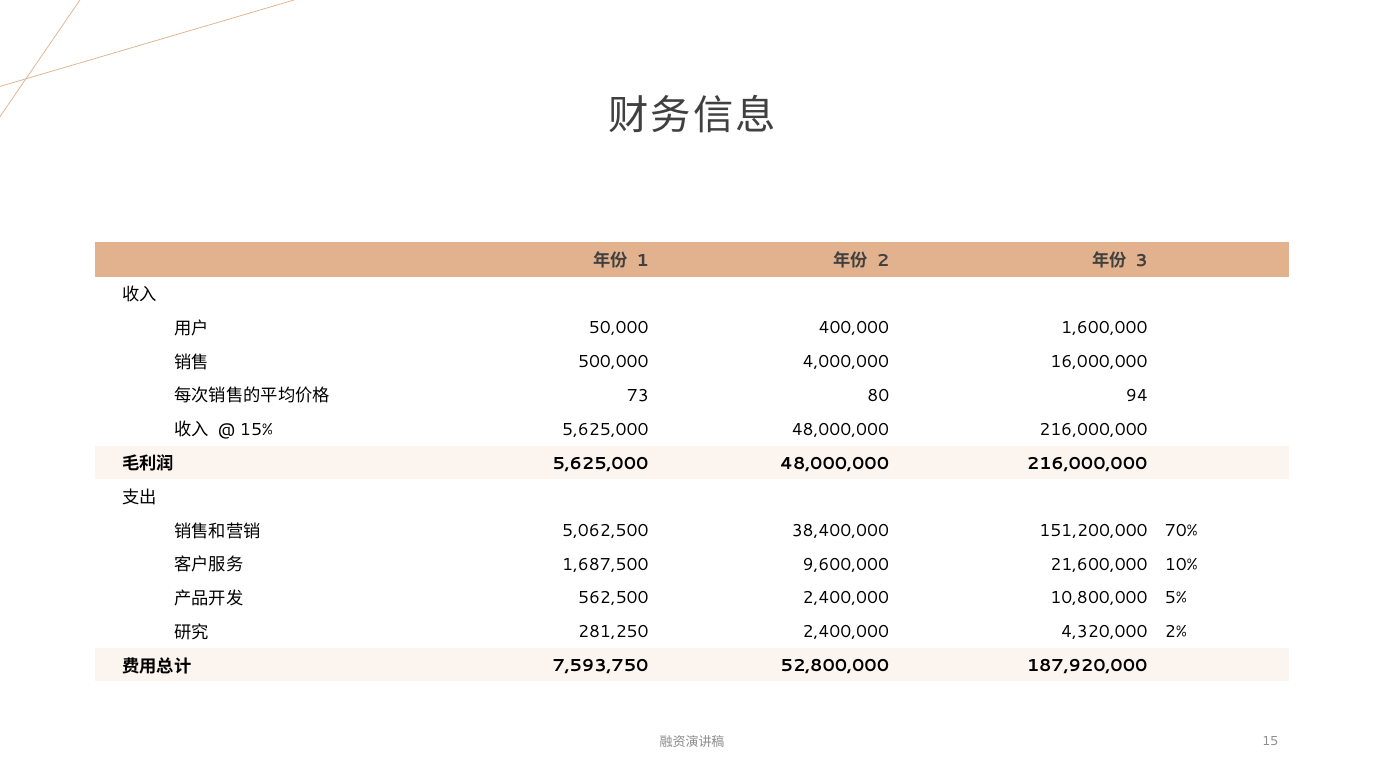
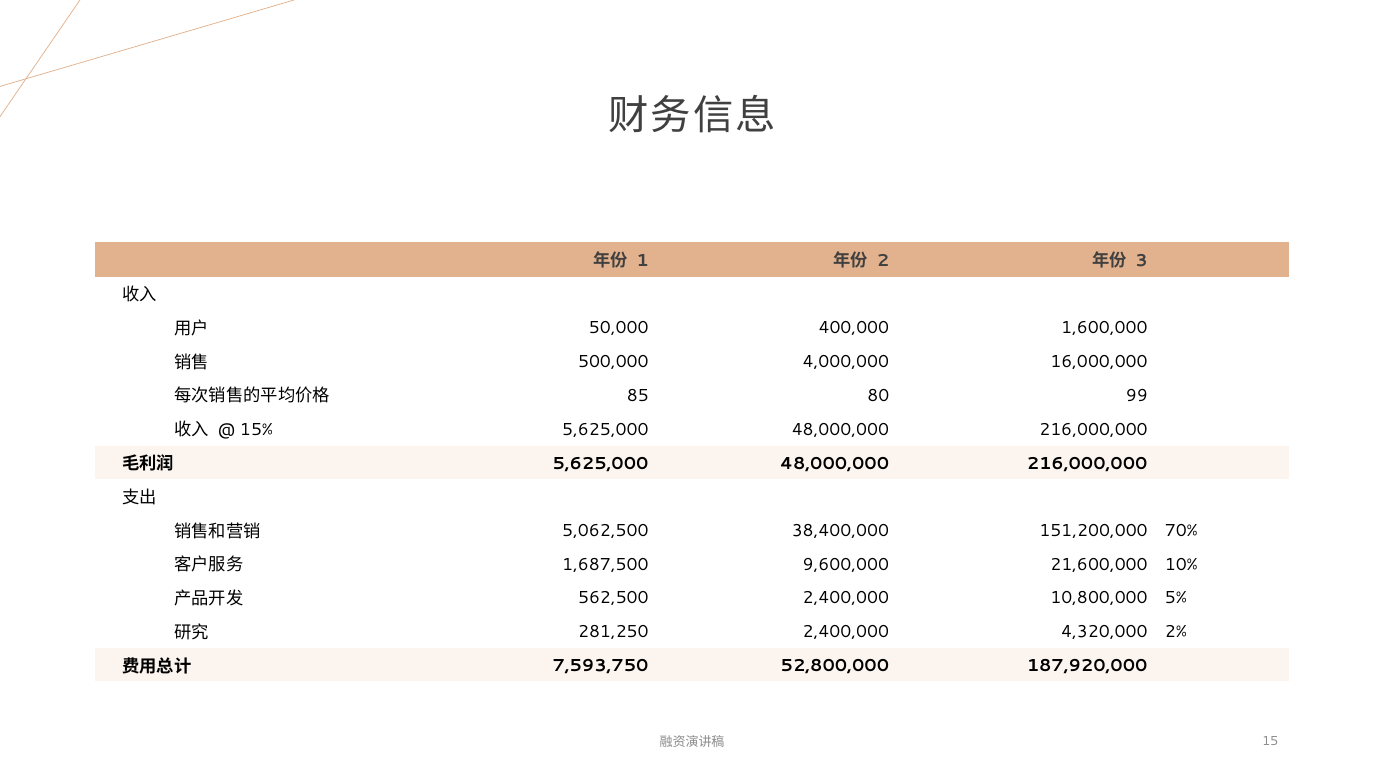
73: 73 -> 85
94: 94 -> 99
